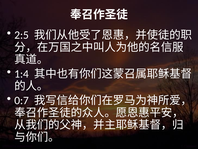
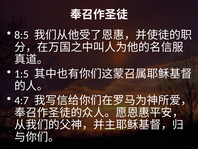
2:5: 2:5 -> 8:5
1:4: 1:4 -> 1:5
0:7: 0:7 -> 4:7
